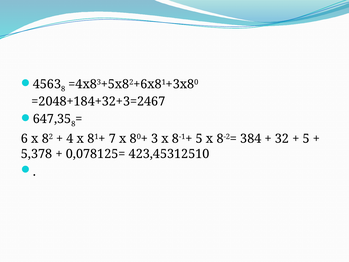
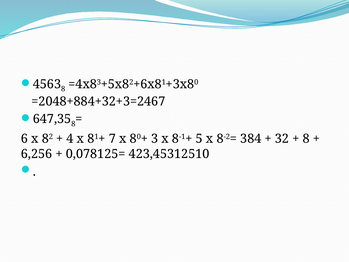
=2048+184+32+3=2467: =2048+184+32+3=2467 -> =2048+884+32+3=2467
5 at (306, 139): 5 -> 8
5,378: 5,378 -> 6,256
